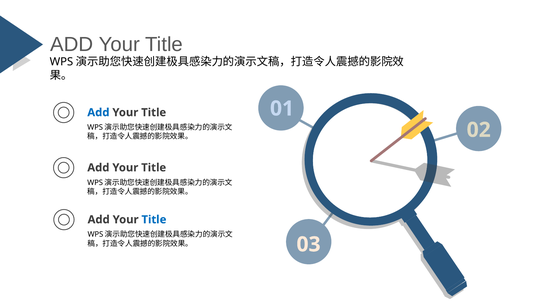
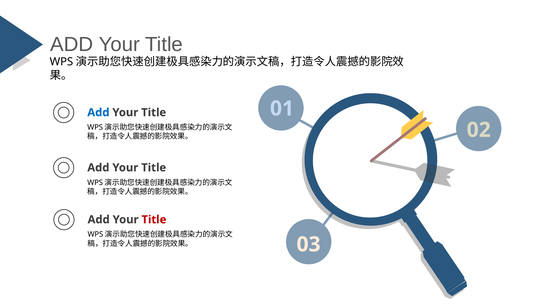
Title at (154, 220) colour: blue -> red
